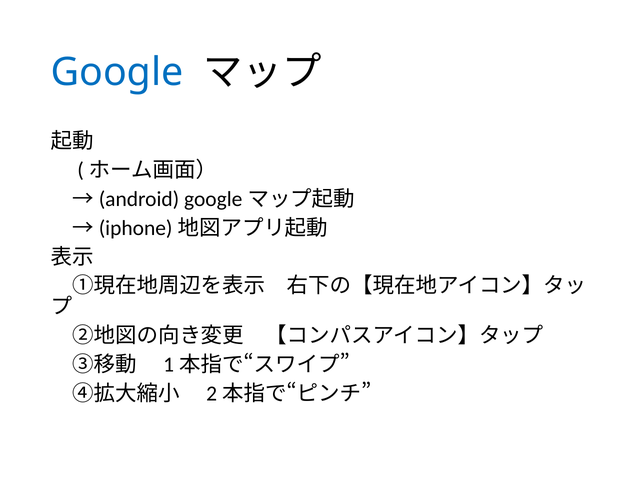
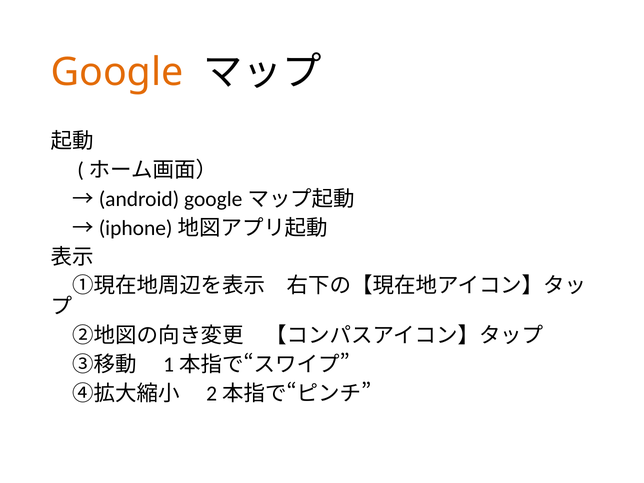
Google colour: blue -> orange
